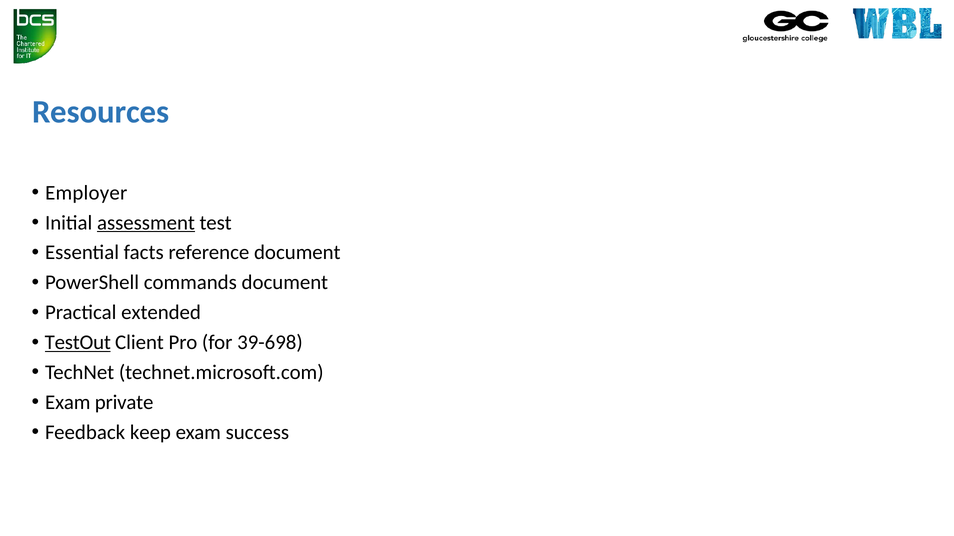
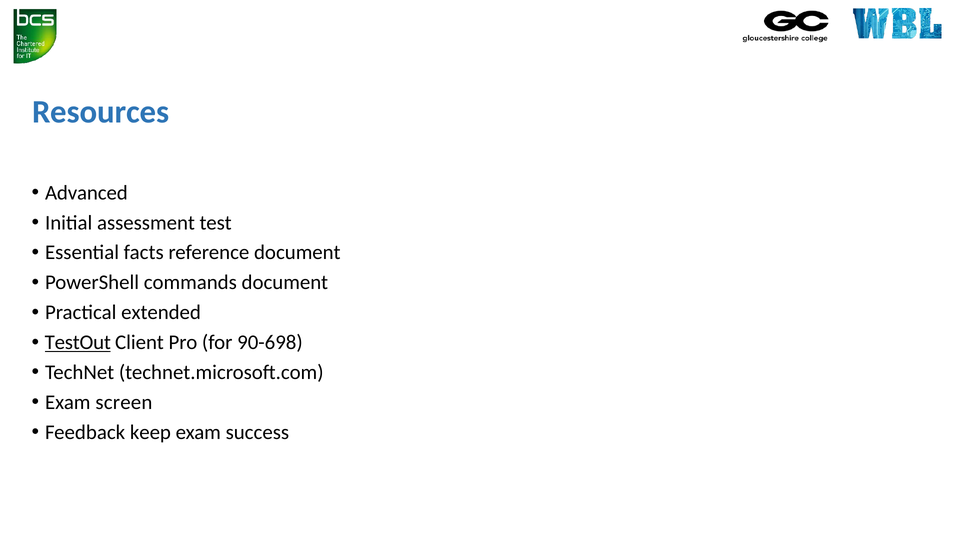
Employer: Employer -> Advanced
assessment underline: present -> none
39-698: 39-698 -> 90-698
private: private -> screen
